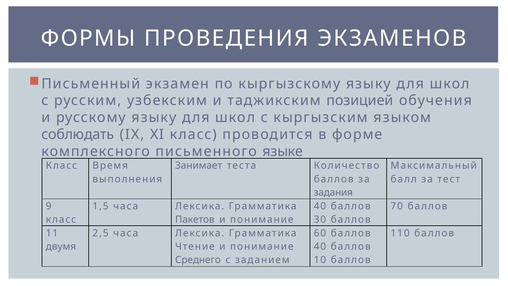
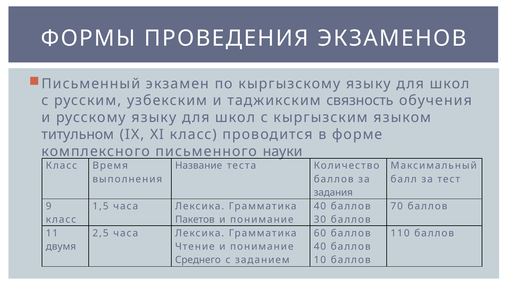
позицией: позицией -> связность
соблюдать: соблюдать -> титульном
языке: языке -> науки
Занимает: Занимает -> Название
